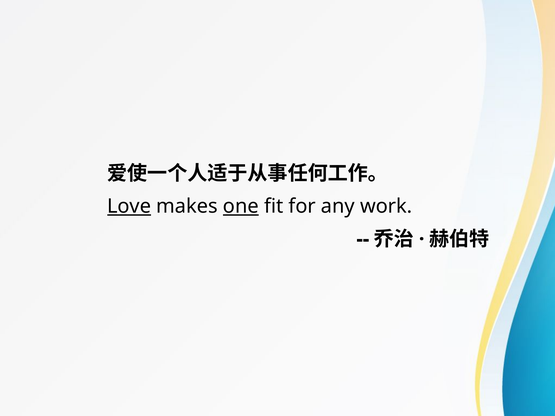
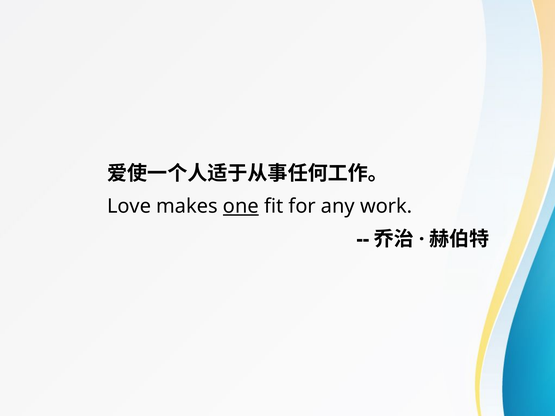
Love underline: present -> none
